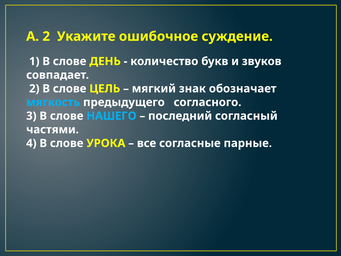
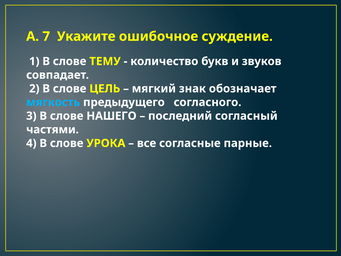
А 2: 2 -> 7
ДЕНЬ: ДЕНЬ -> ТЕМУ
НАШЕГО colour: light blue -> white
